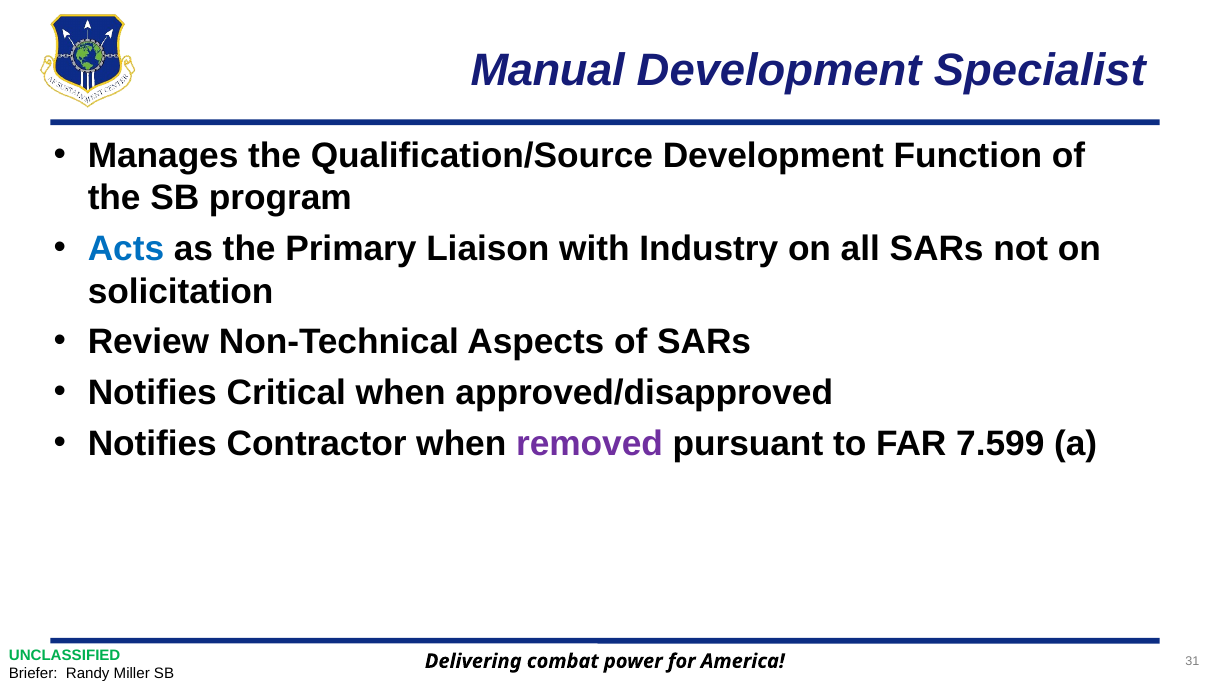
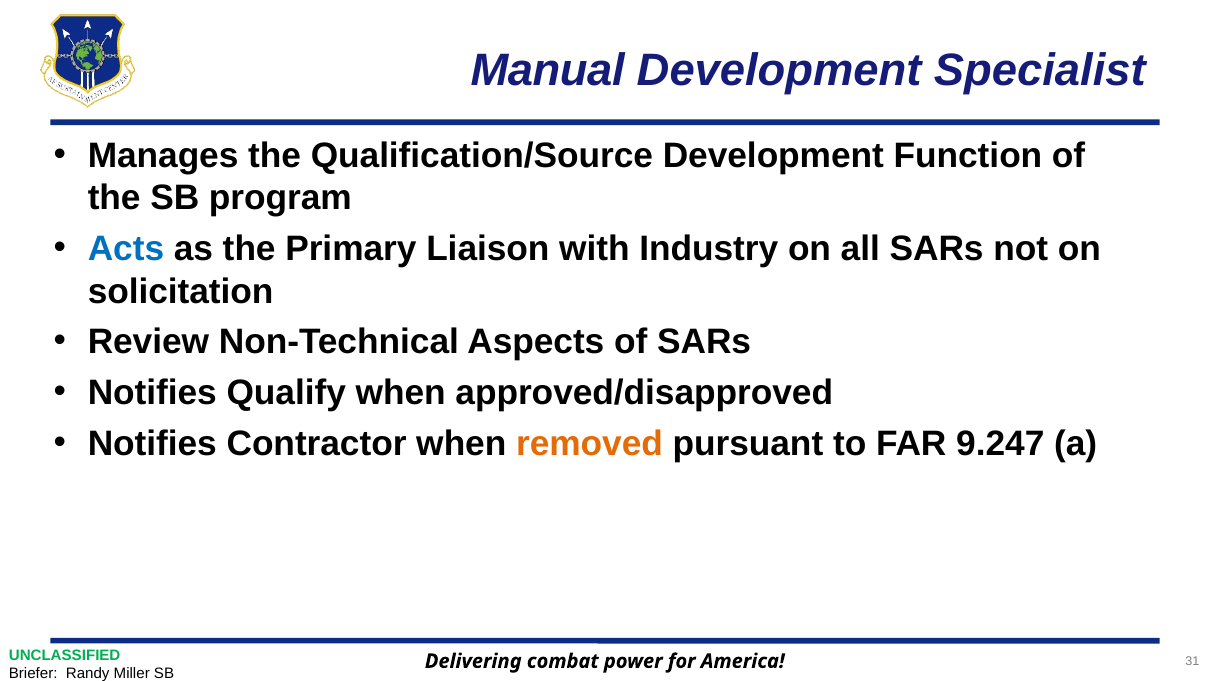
Critical: Critical -> Qualify
removed colour: purple -> orange
7.599: 7.599 -> 9.247
